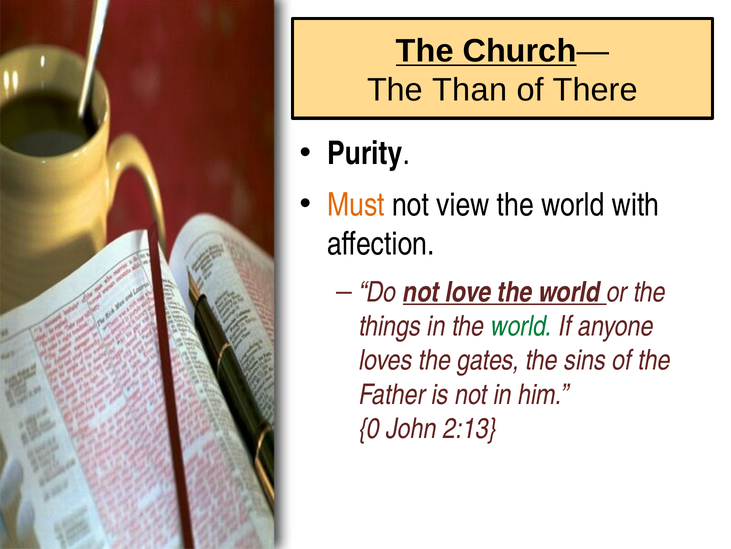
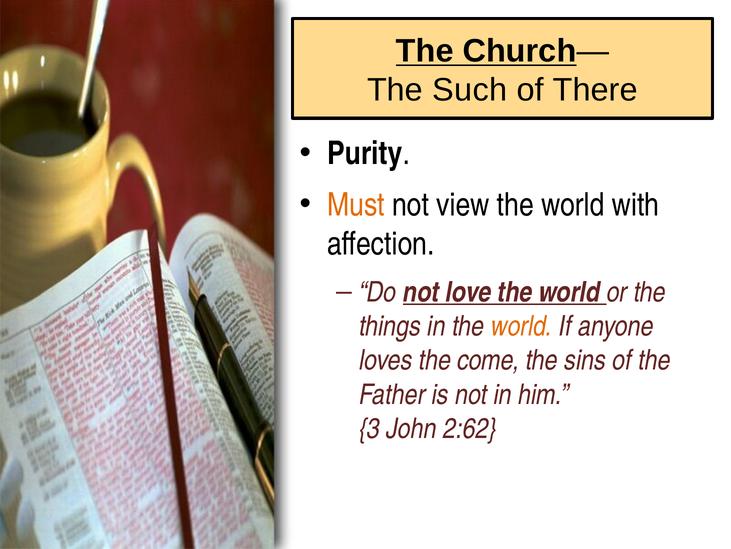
Than: Than -> Such
world at (522, 326) colour: green -> orange
gates: gates -> come
0: 0 -> 3
2:13: 2:13 -> 2:62
